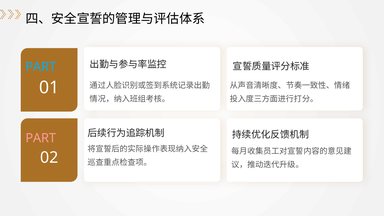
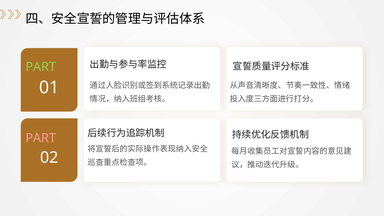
PART at (41, 67) colour: light blue -> light green
